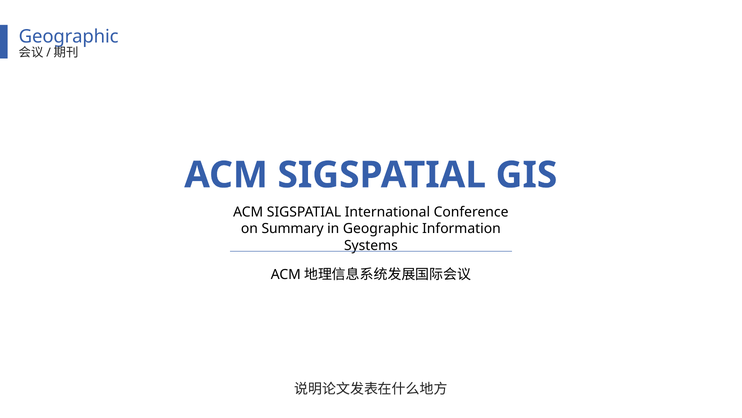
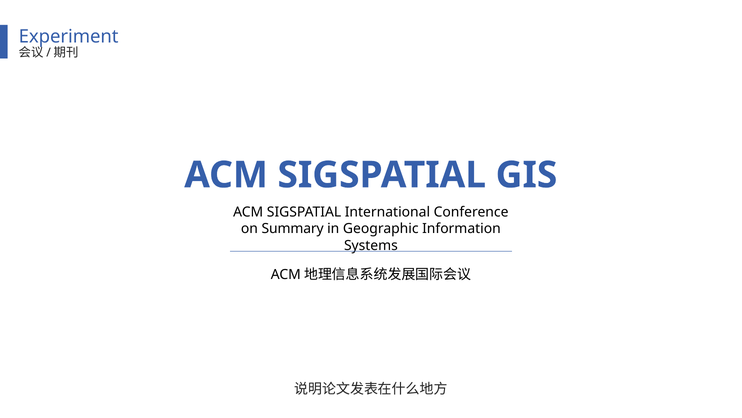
Geographic at (69, 37): Geographic -> Experiment
